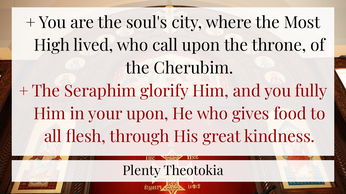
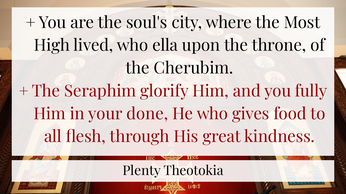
call: call -> ella
your upon: upon -> done
